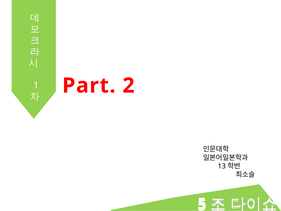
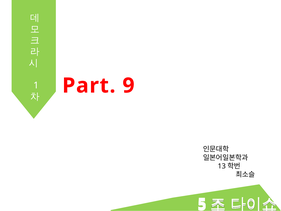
2: 2 -> 9
